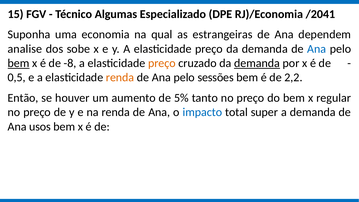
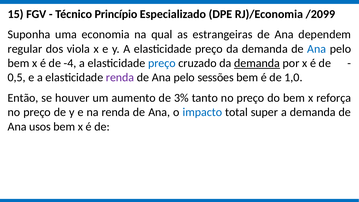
Algumas: Algumas -> Princípio
/2041: /2041 -> /2099
analise: analise -> regular
sobe: sobe -> viola
bem at (19, 63) underline: present -> none
-8: -8 -> -4
preço at (162, 63) colour: orange -> blue
renda at (120, 78) colour: orange -> purple
2,2: 2,2 -> 1,0
5%: 5% -> 3%
regular: regular -> reforça
